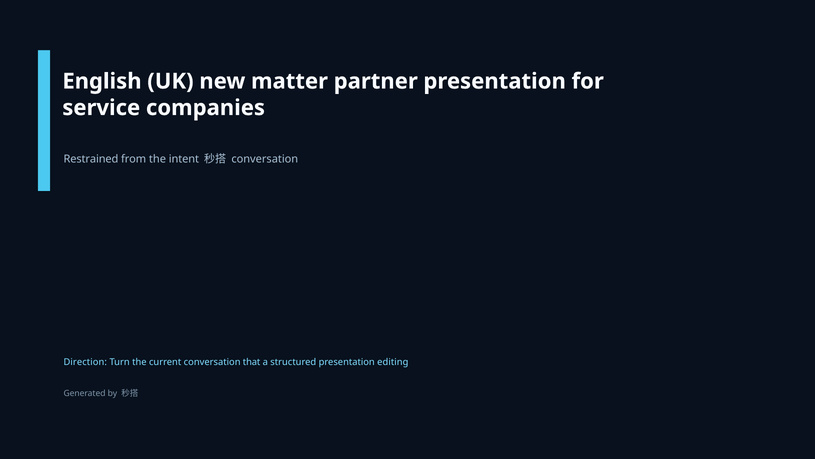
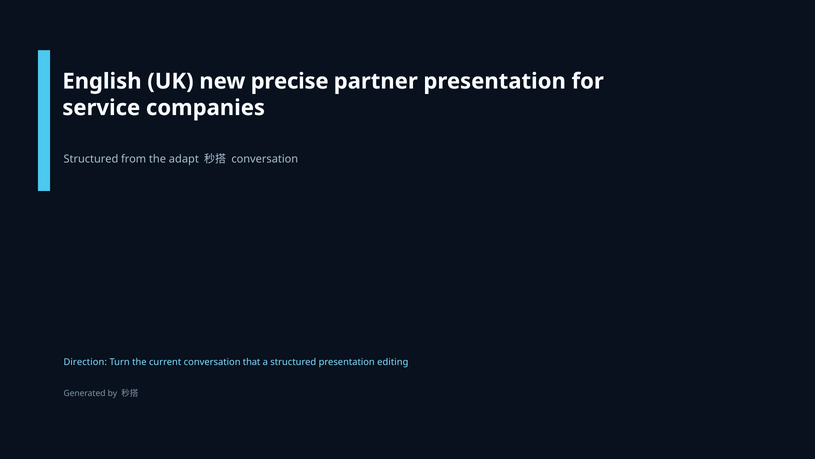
matter: matter -> precise
Restrained at (91, 159): Restrained -> Structured
intent: intent -> adapt
